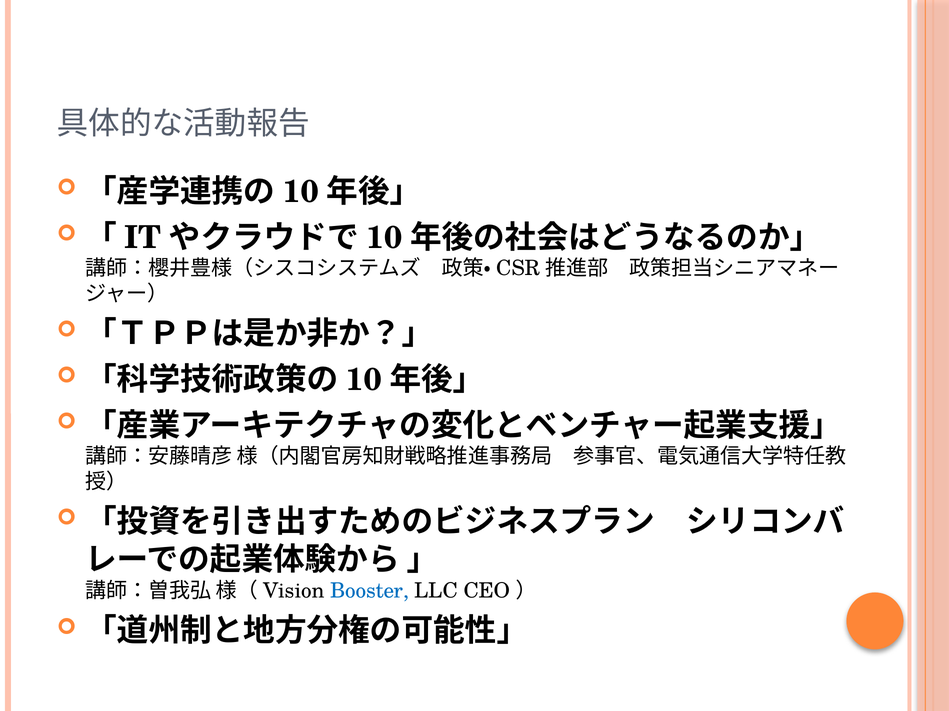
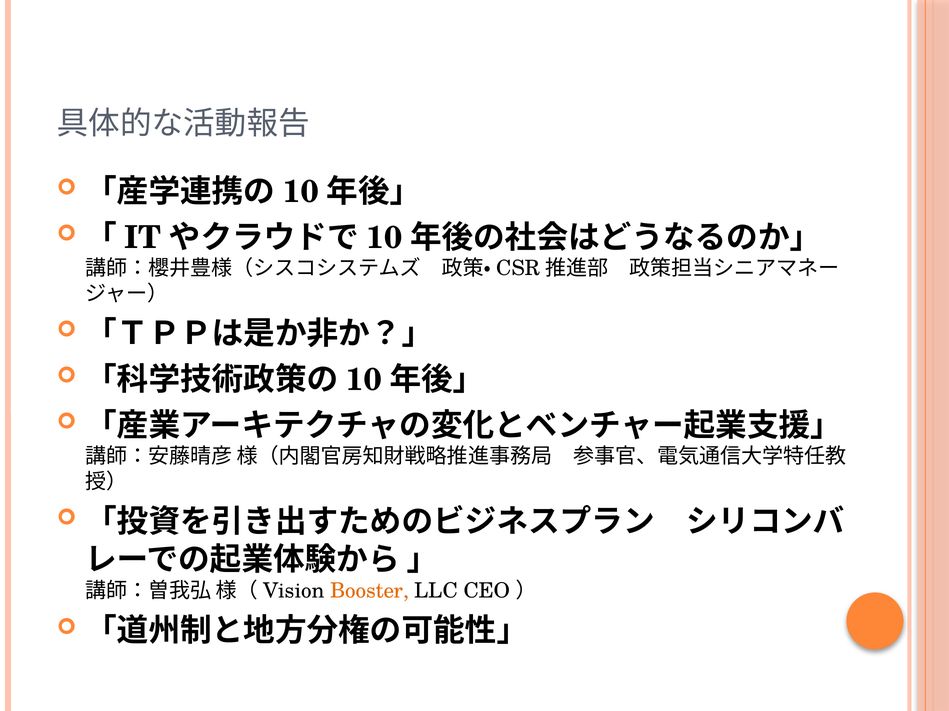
Booster colour: blue -> orange
